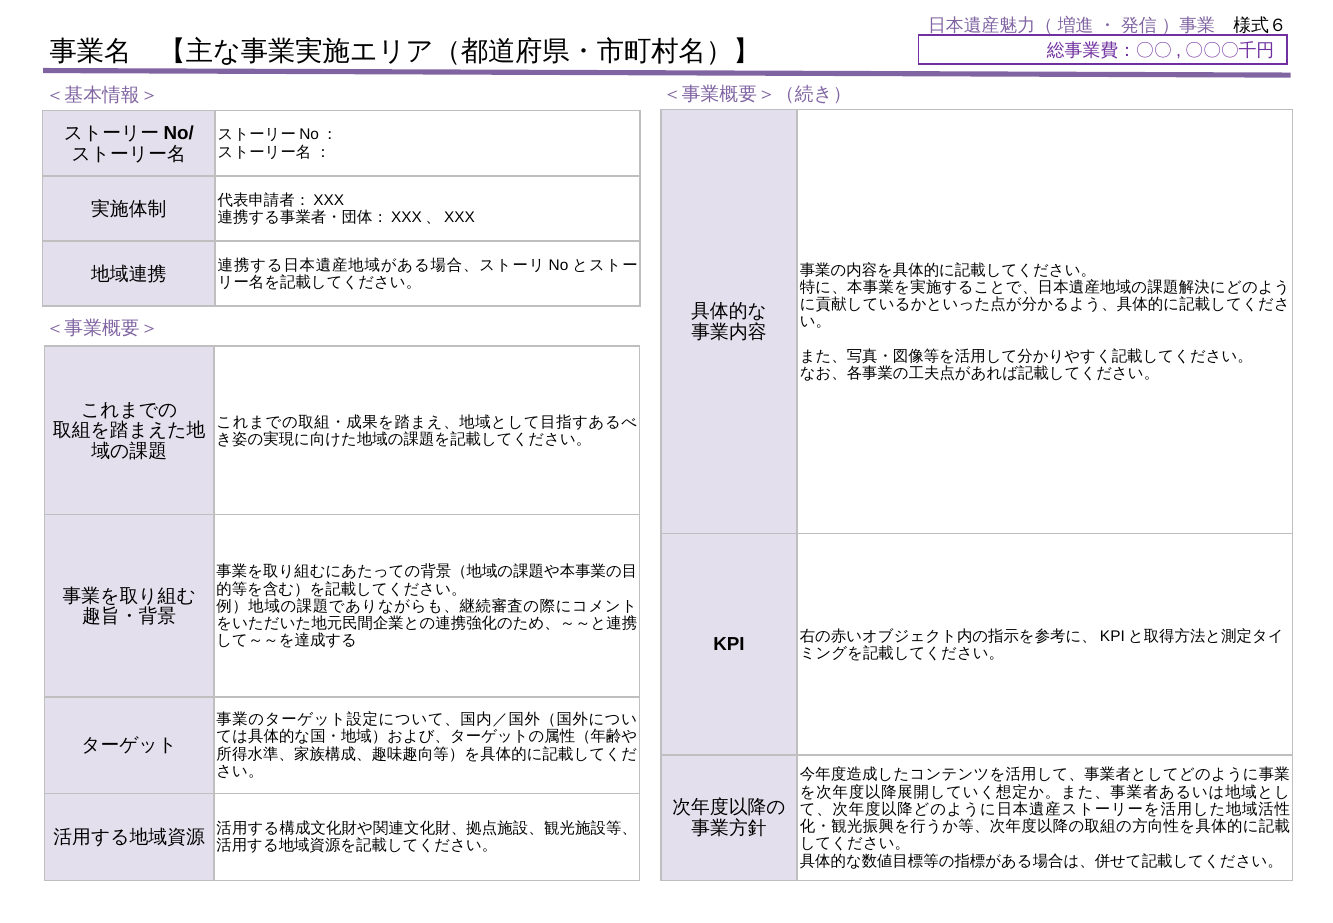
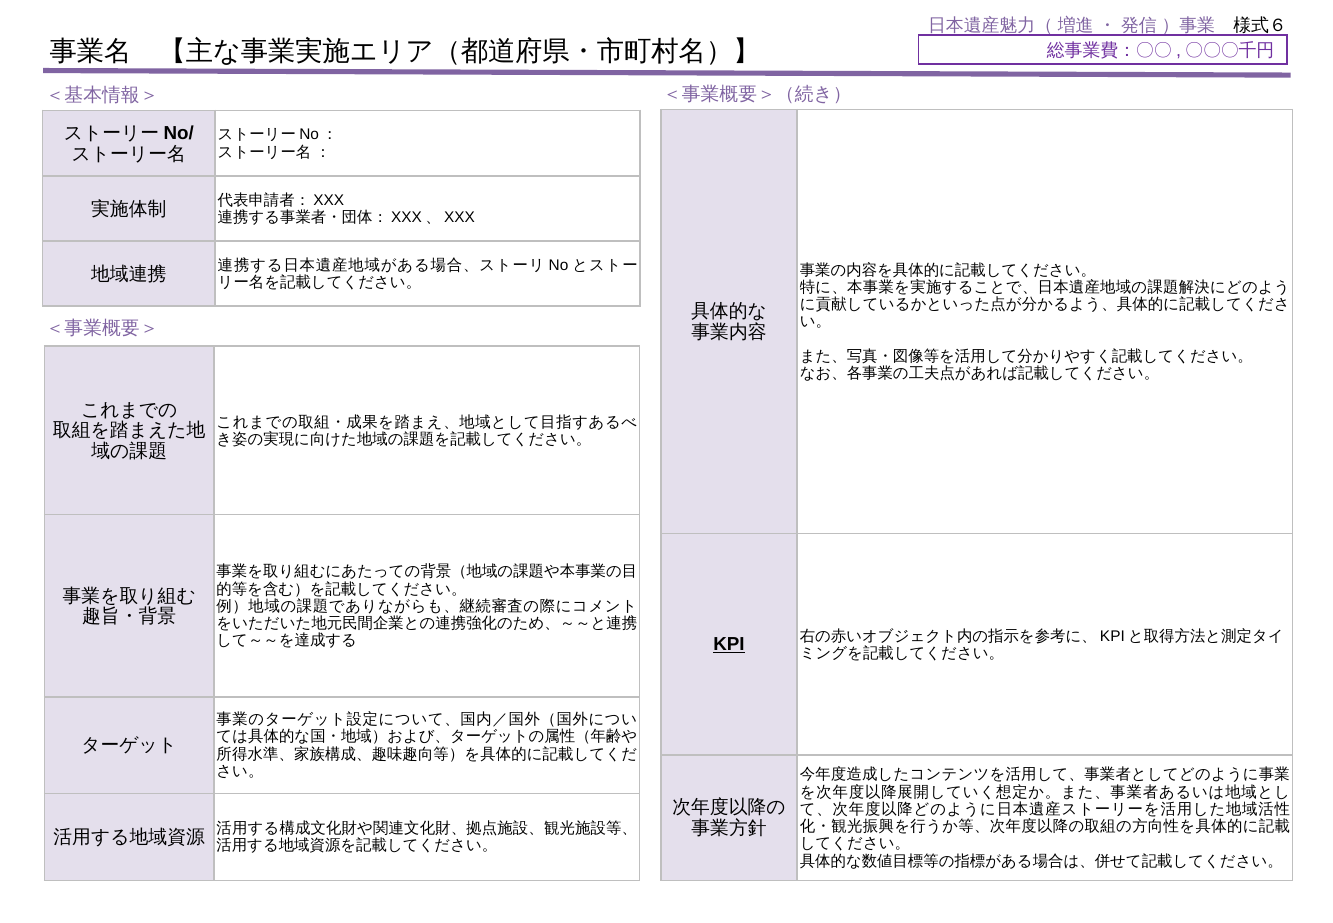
KPI underline: none -> present
